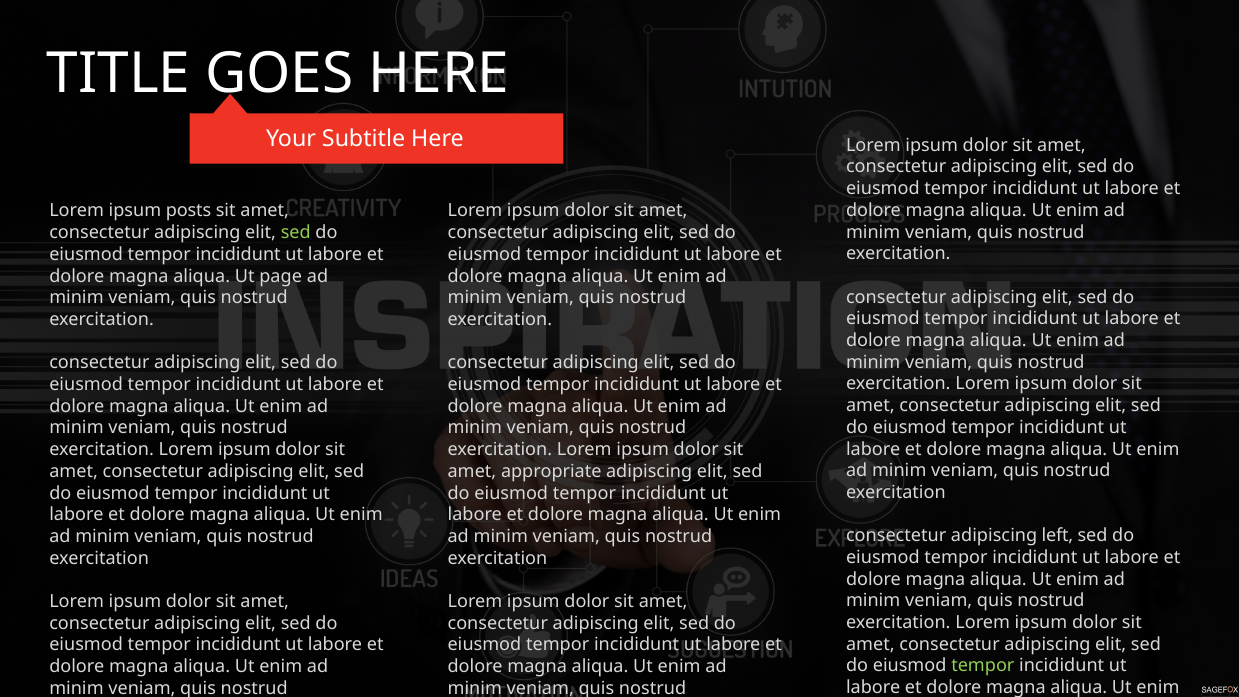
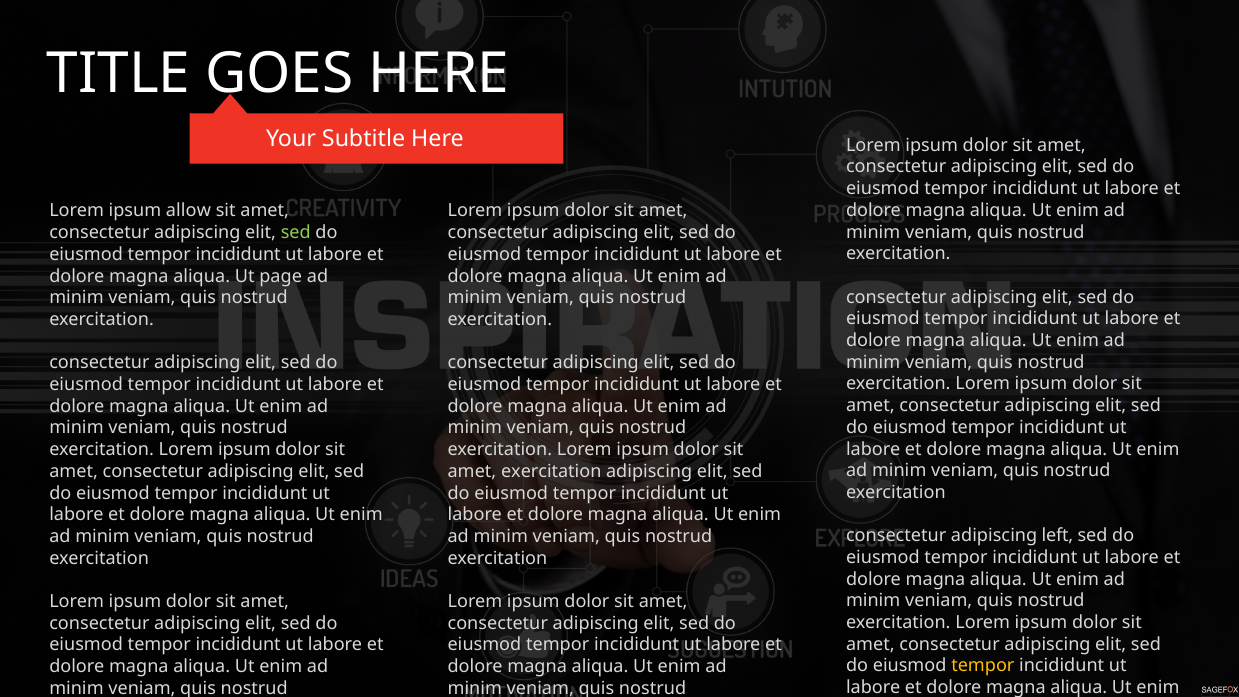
posts: posts -> allow
amet appropriate: appropriate -> exercitation
tempor at (983, 666) colour: light green -> yellow
